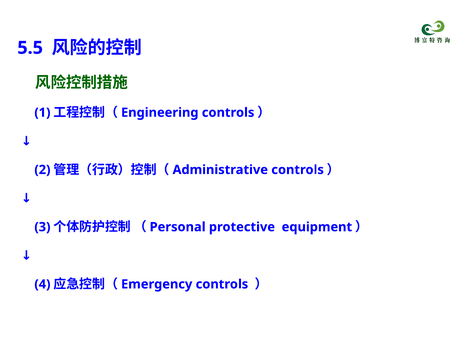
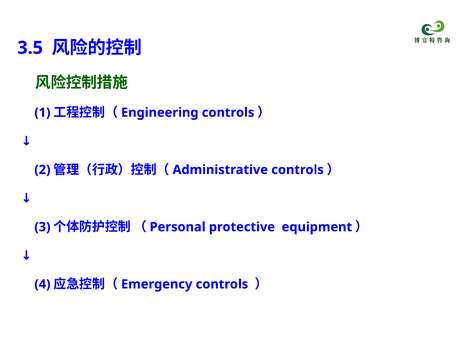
5.5: 5.5 -> 3.5
